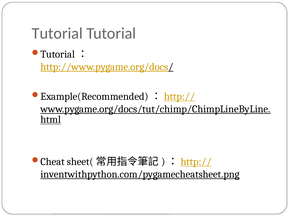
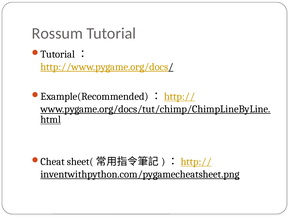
Tutorial at (57, 33): Tutorial -> Rossum
